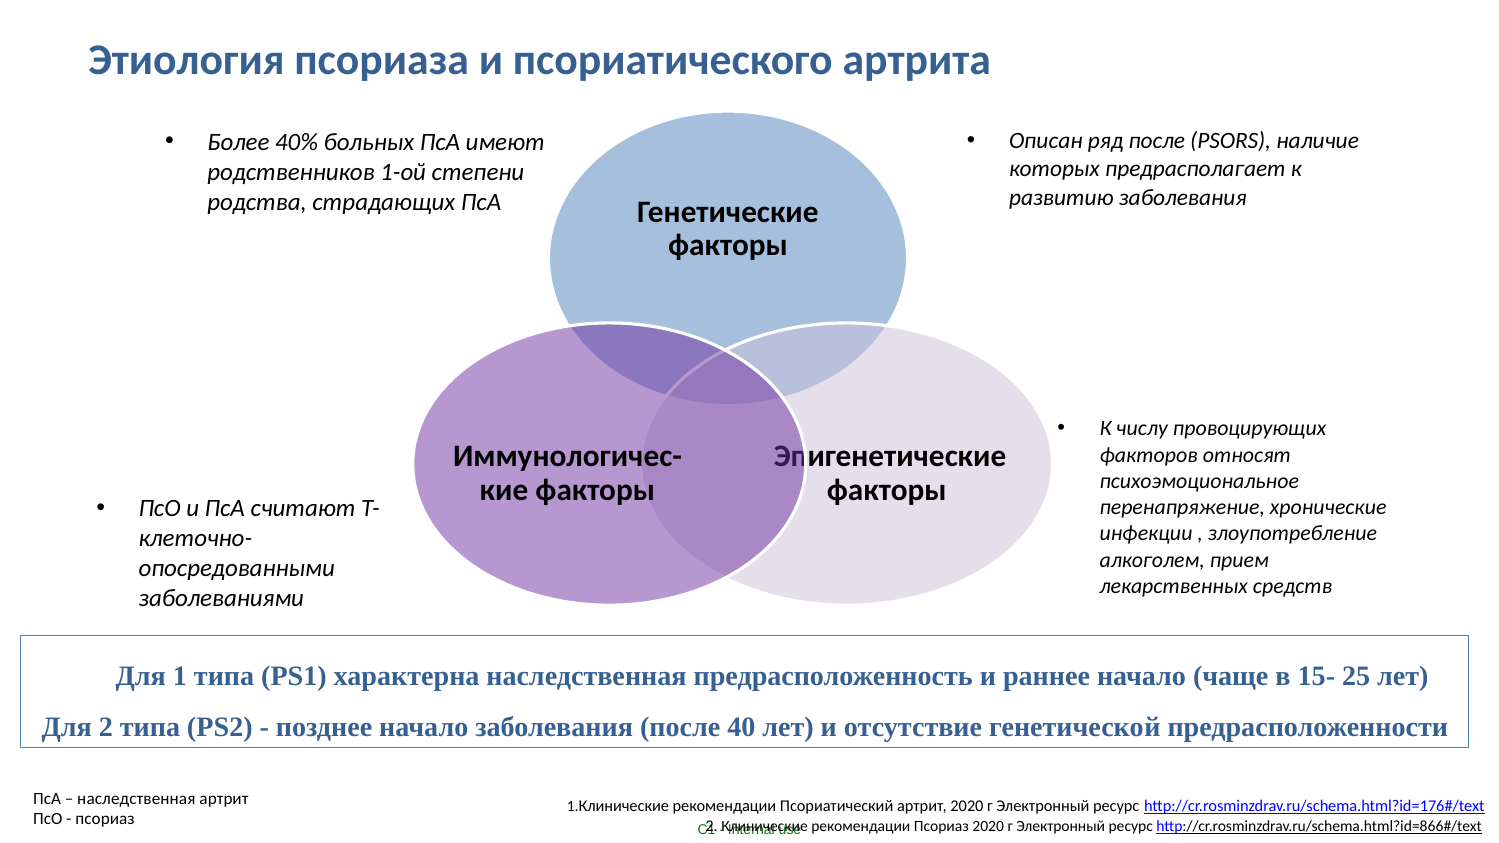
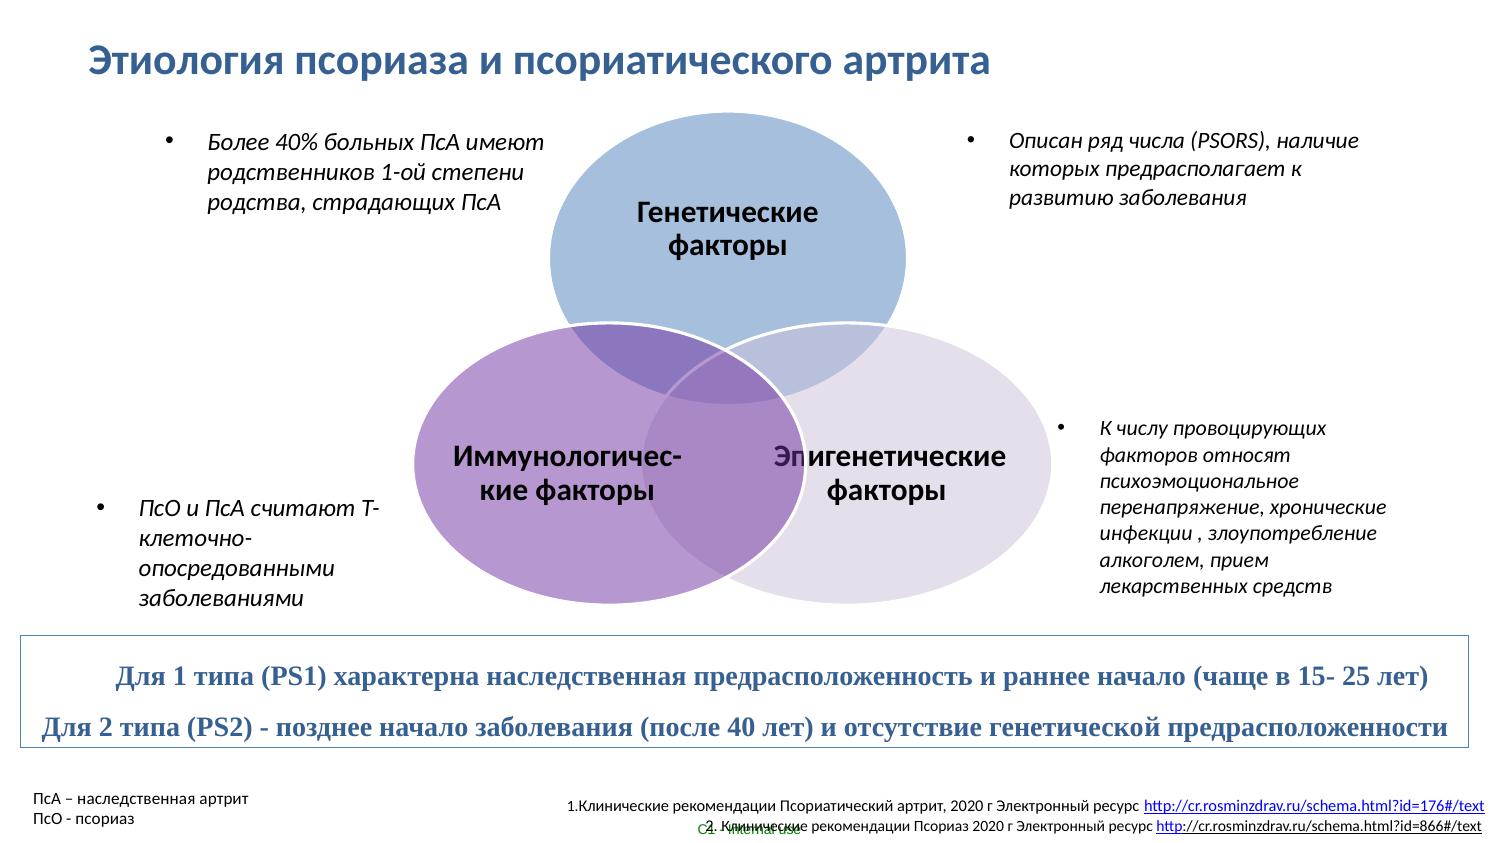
ряд после: после -> числа
